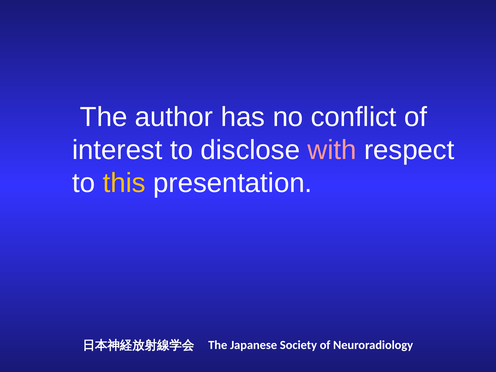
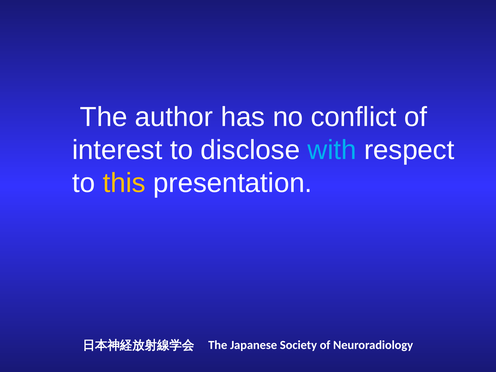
with colour: pink -> light blue
